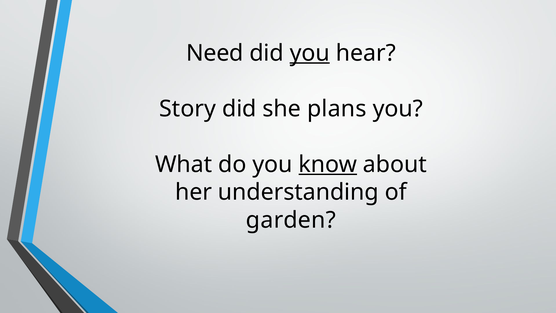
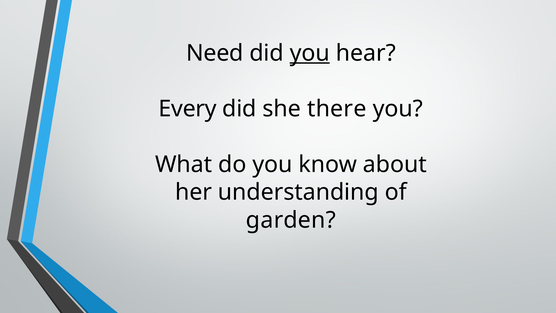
Story: Story -> Every
plans: plans -> there
know underline: present -> none
